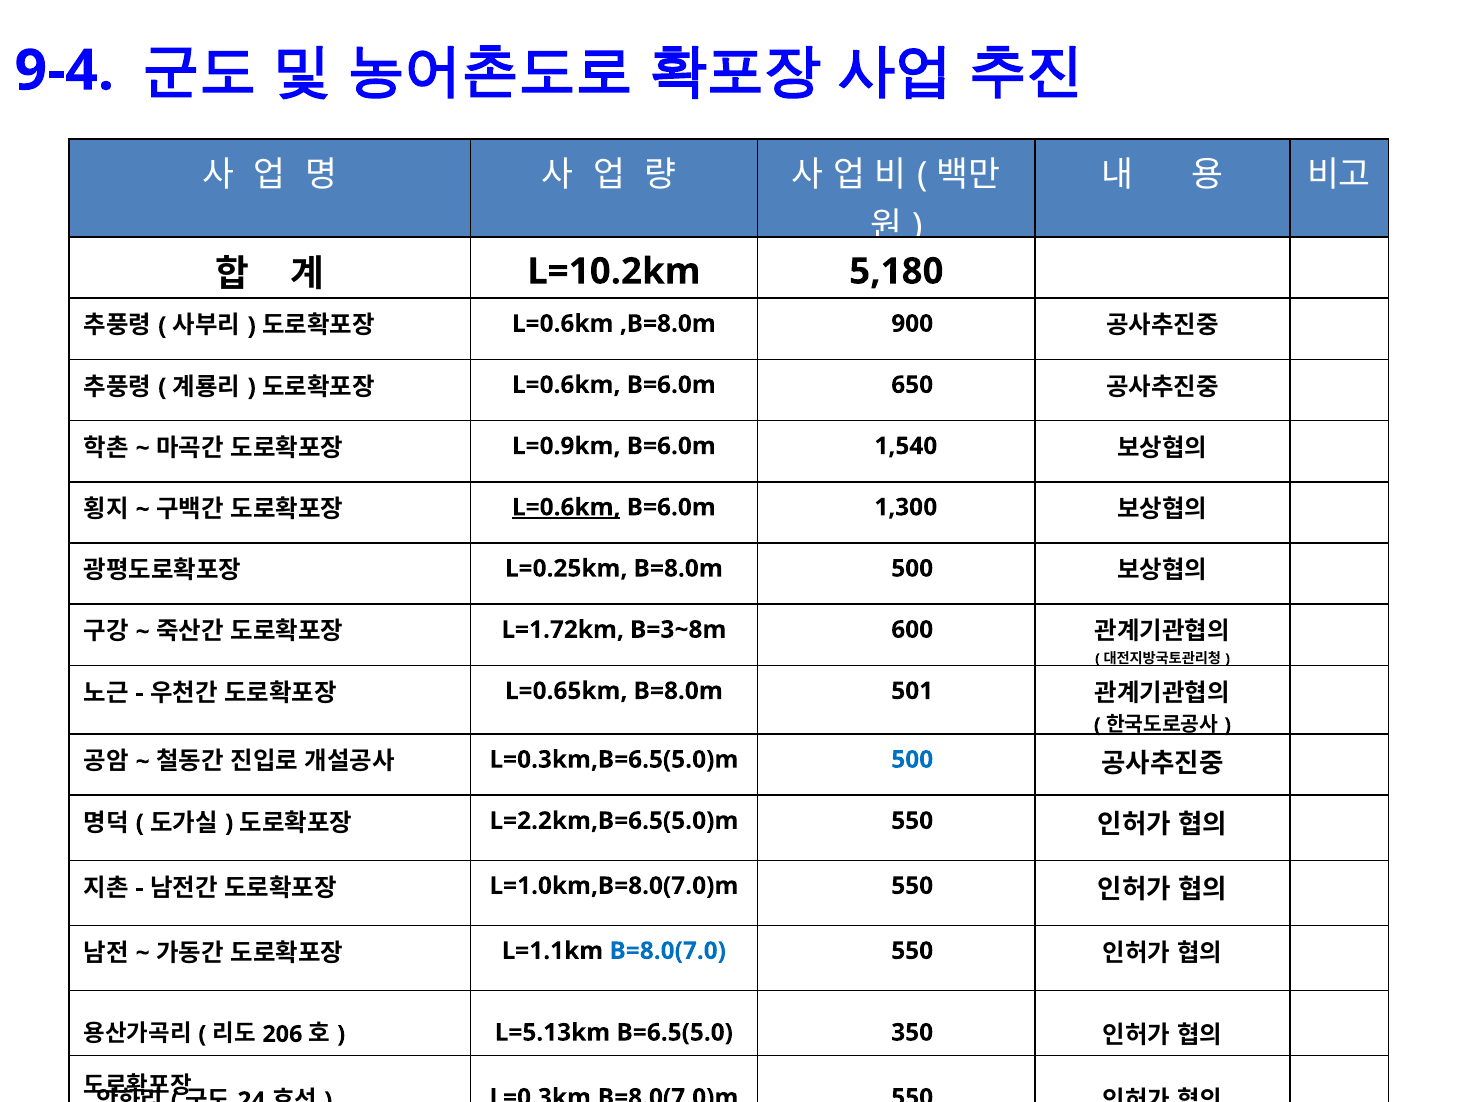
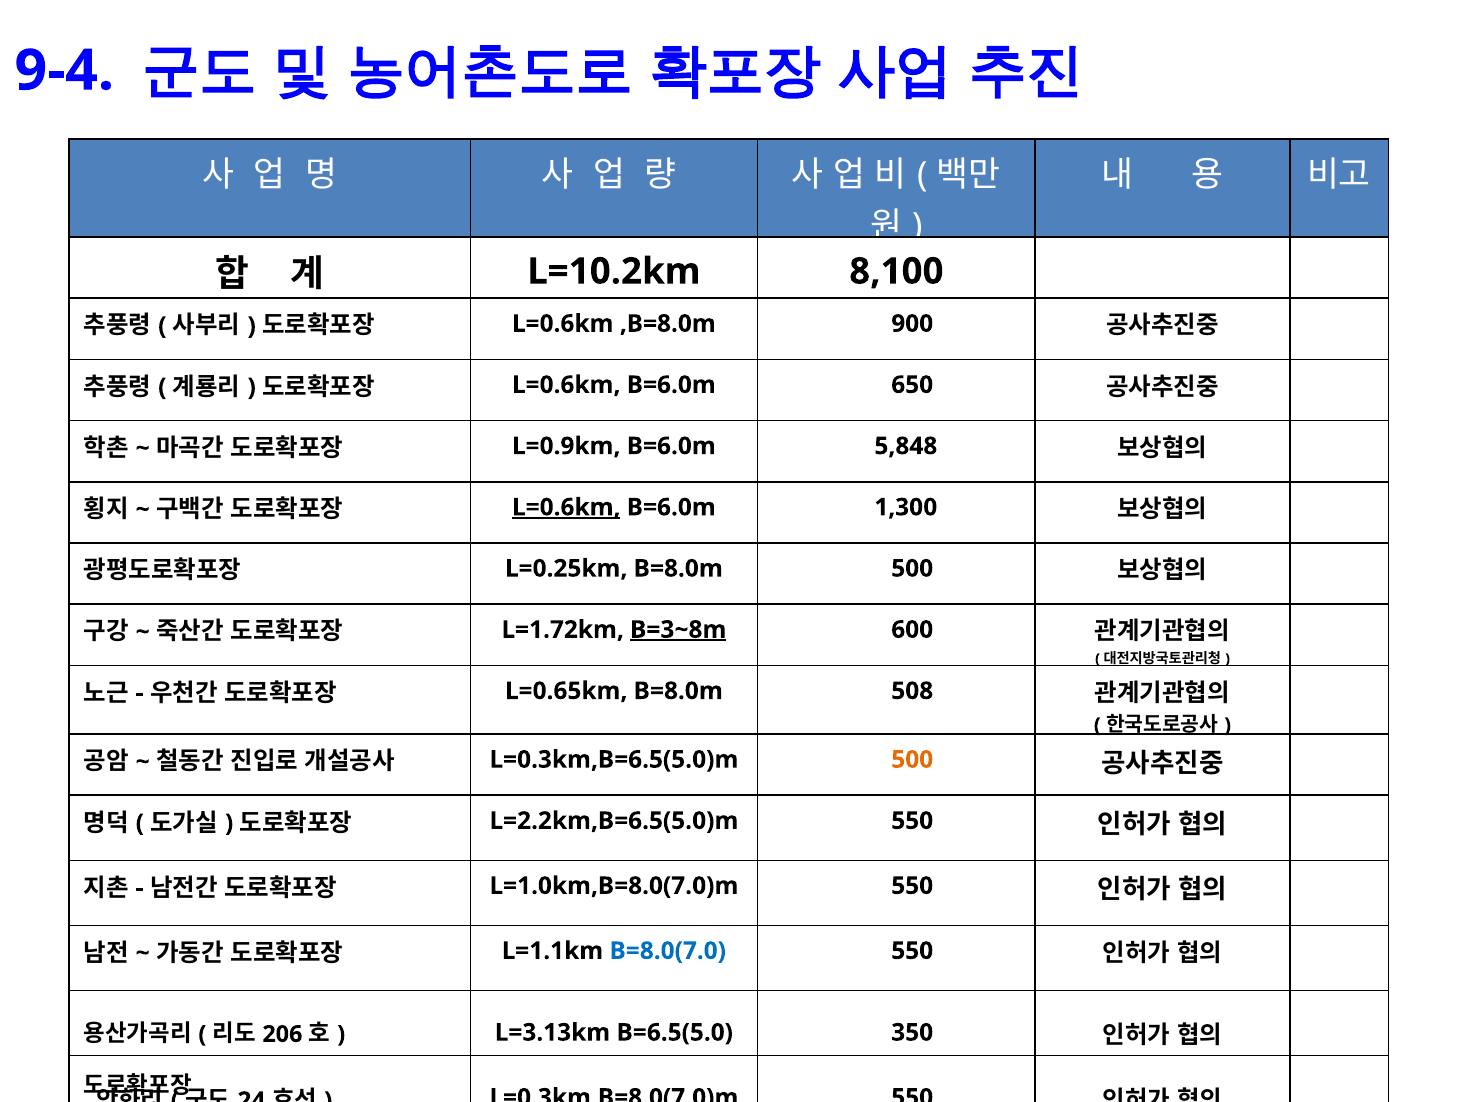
5,180: 5,180 -> 8,100
1,540: 1,540 -> 5,848
B=3~8m underline: none -> present
501: 501 -> 508
500 at (912, 759) colour: blue -> orange
L=5.13km: L=5.13km -> L=3.13km
